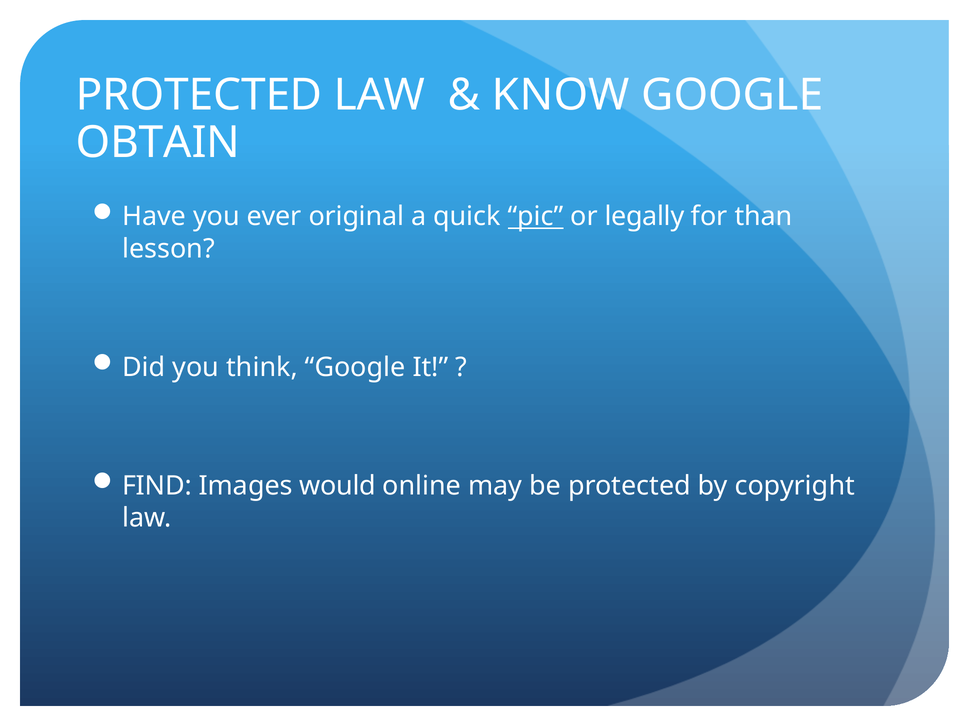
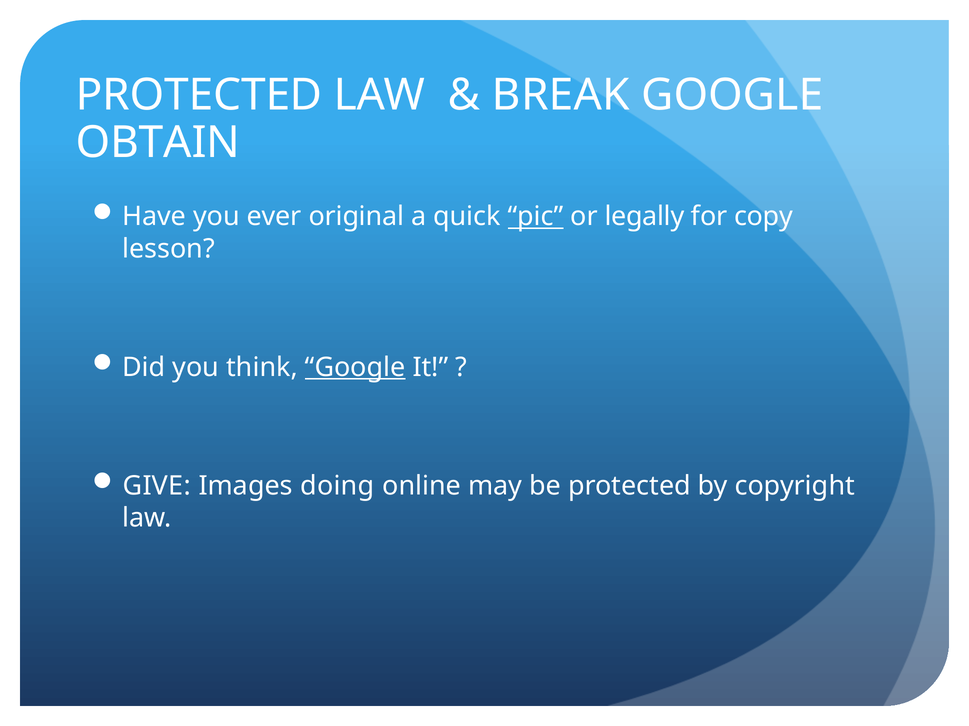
KNOW: KNOW -> BREAK
than: than -> copy
Google at (355, 368) underline: none -> present
FIND: FIND -> GIVE
would: would -> doing
